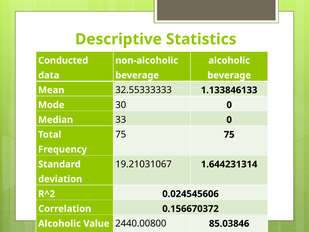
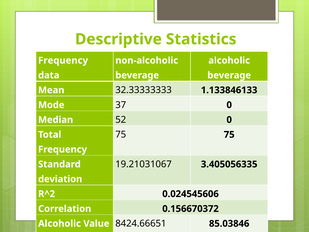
Conducted at (63, 60): Conducted -> Frequency
32.55333333: 32.55333333 -> 32.33333333
30: 30 -> 37
33: 33 -> 52
1.644231314: 1.644231314 -> 3.405056335
2440.00800: 2440.00800 -> 8424.66651
